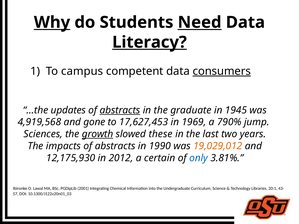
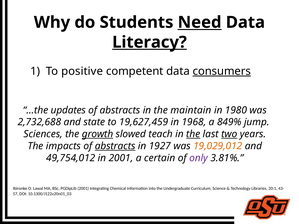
Why underline: present -> none
campus: campus -> positive
abstracts at (120, 110) underline: present -> none
graduate: graduate -> maintain
1945: 1945 -> 1980
4,919,568: 4,919,568 -> 2,732,688
gone: gone -> state
17,627,453: 17,627,453 -> 19,627,459
1969: 1969 -> 1968
790%: 790% -> 849%
these: these -> teach
the at (193, 134) underline: none -> present
two underline: none -> present
abstracts at (115, 146) underline: none -> present
1990: 1990 -> 1927
12,175,930: 12,175,930 -> 49,754,012
in 2012: 2012 -> 2001
only colour: blue -> purple
